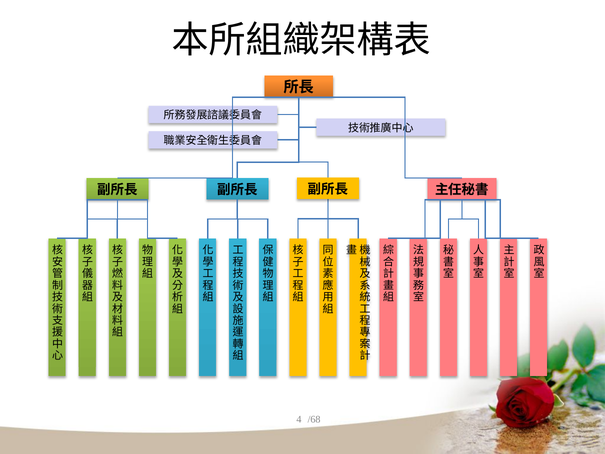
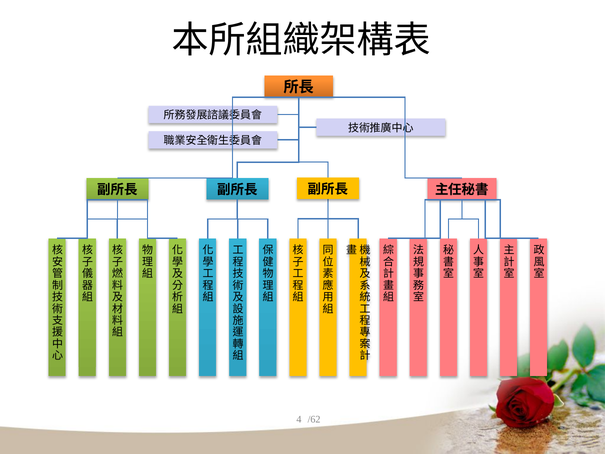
/68: /68 -> /62
